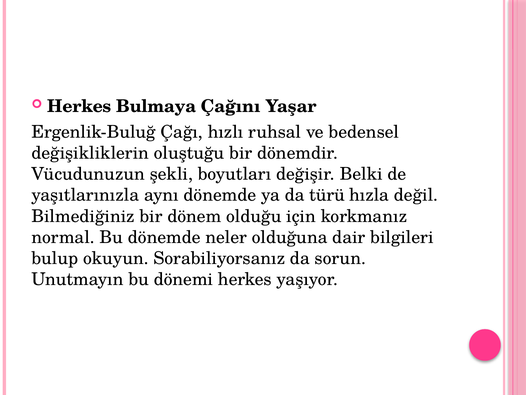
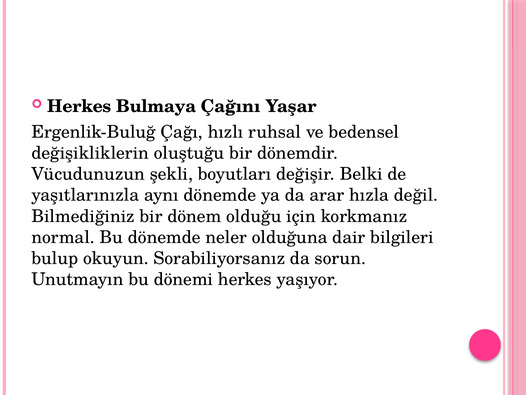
türü: türü -> arar
